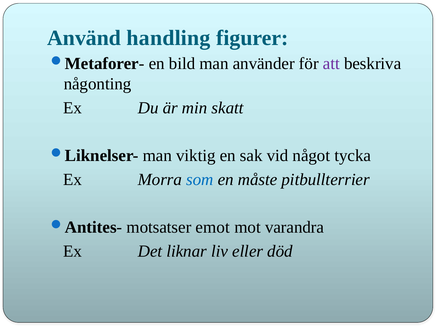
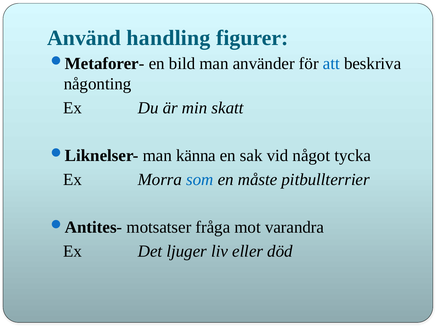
att colour: purple -> blue
viktig: viktig -> känna
emot: emot -> fråga
liknar: liknar -> ljuger
